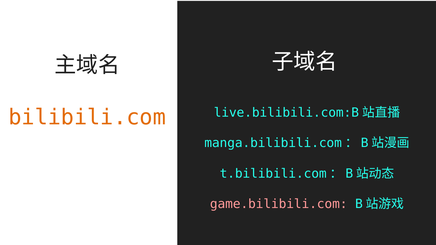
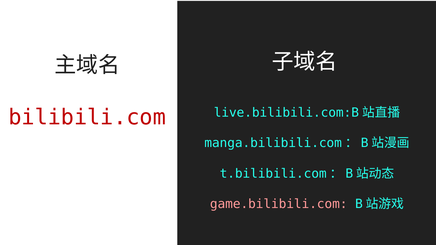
bilibili.com colour: orange -> red
